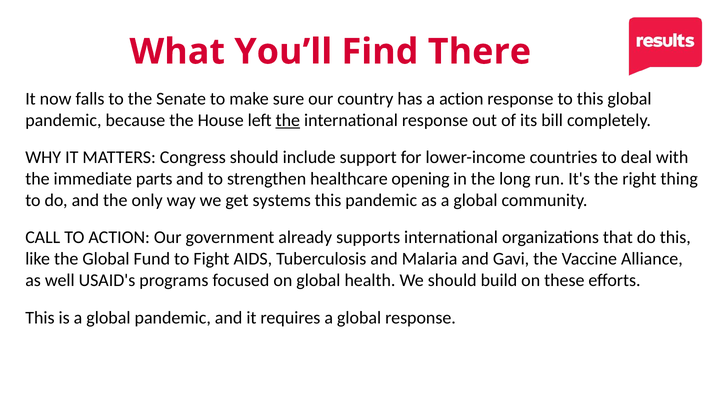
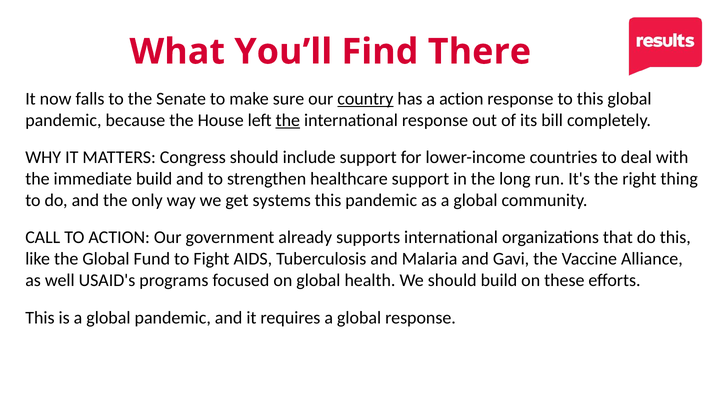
country underline: none -> present
immediate parts: parts -> build
healthcare opening: opening -> support
